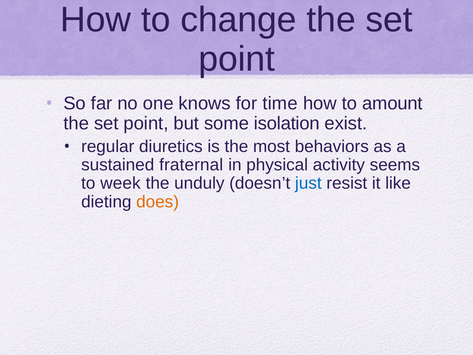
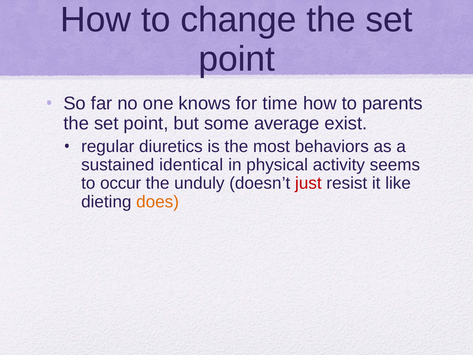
amount: amount -> parents
isolation: isolation -> average
fraternal: fraternal -> identical
week: week -> occur
just colour: blue -> red
